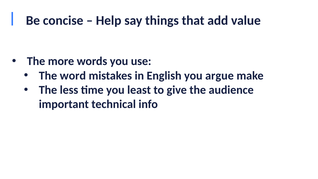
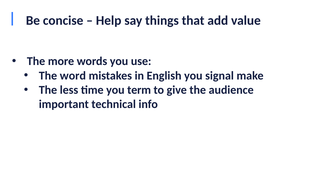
argue: argue -> signal
least: least -> term
